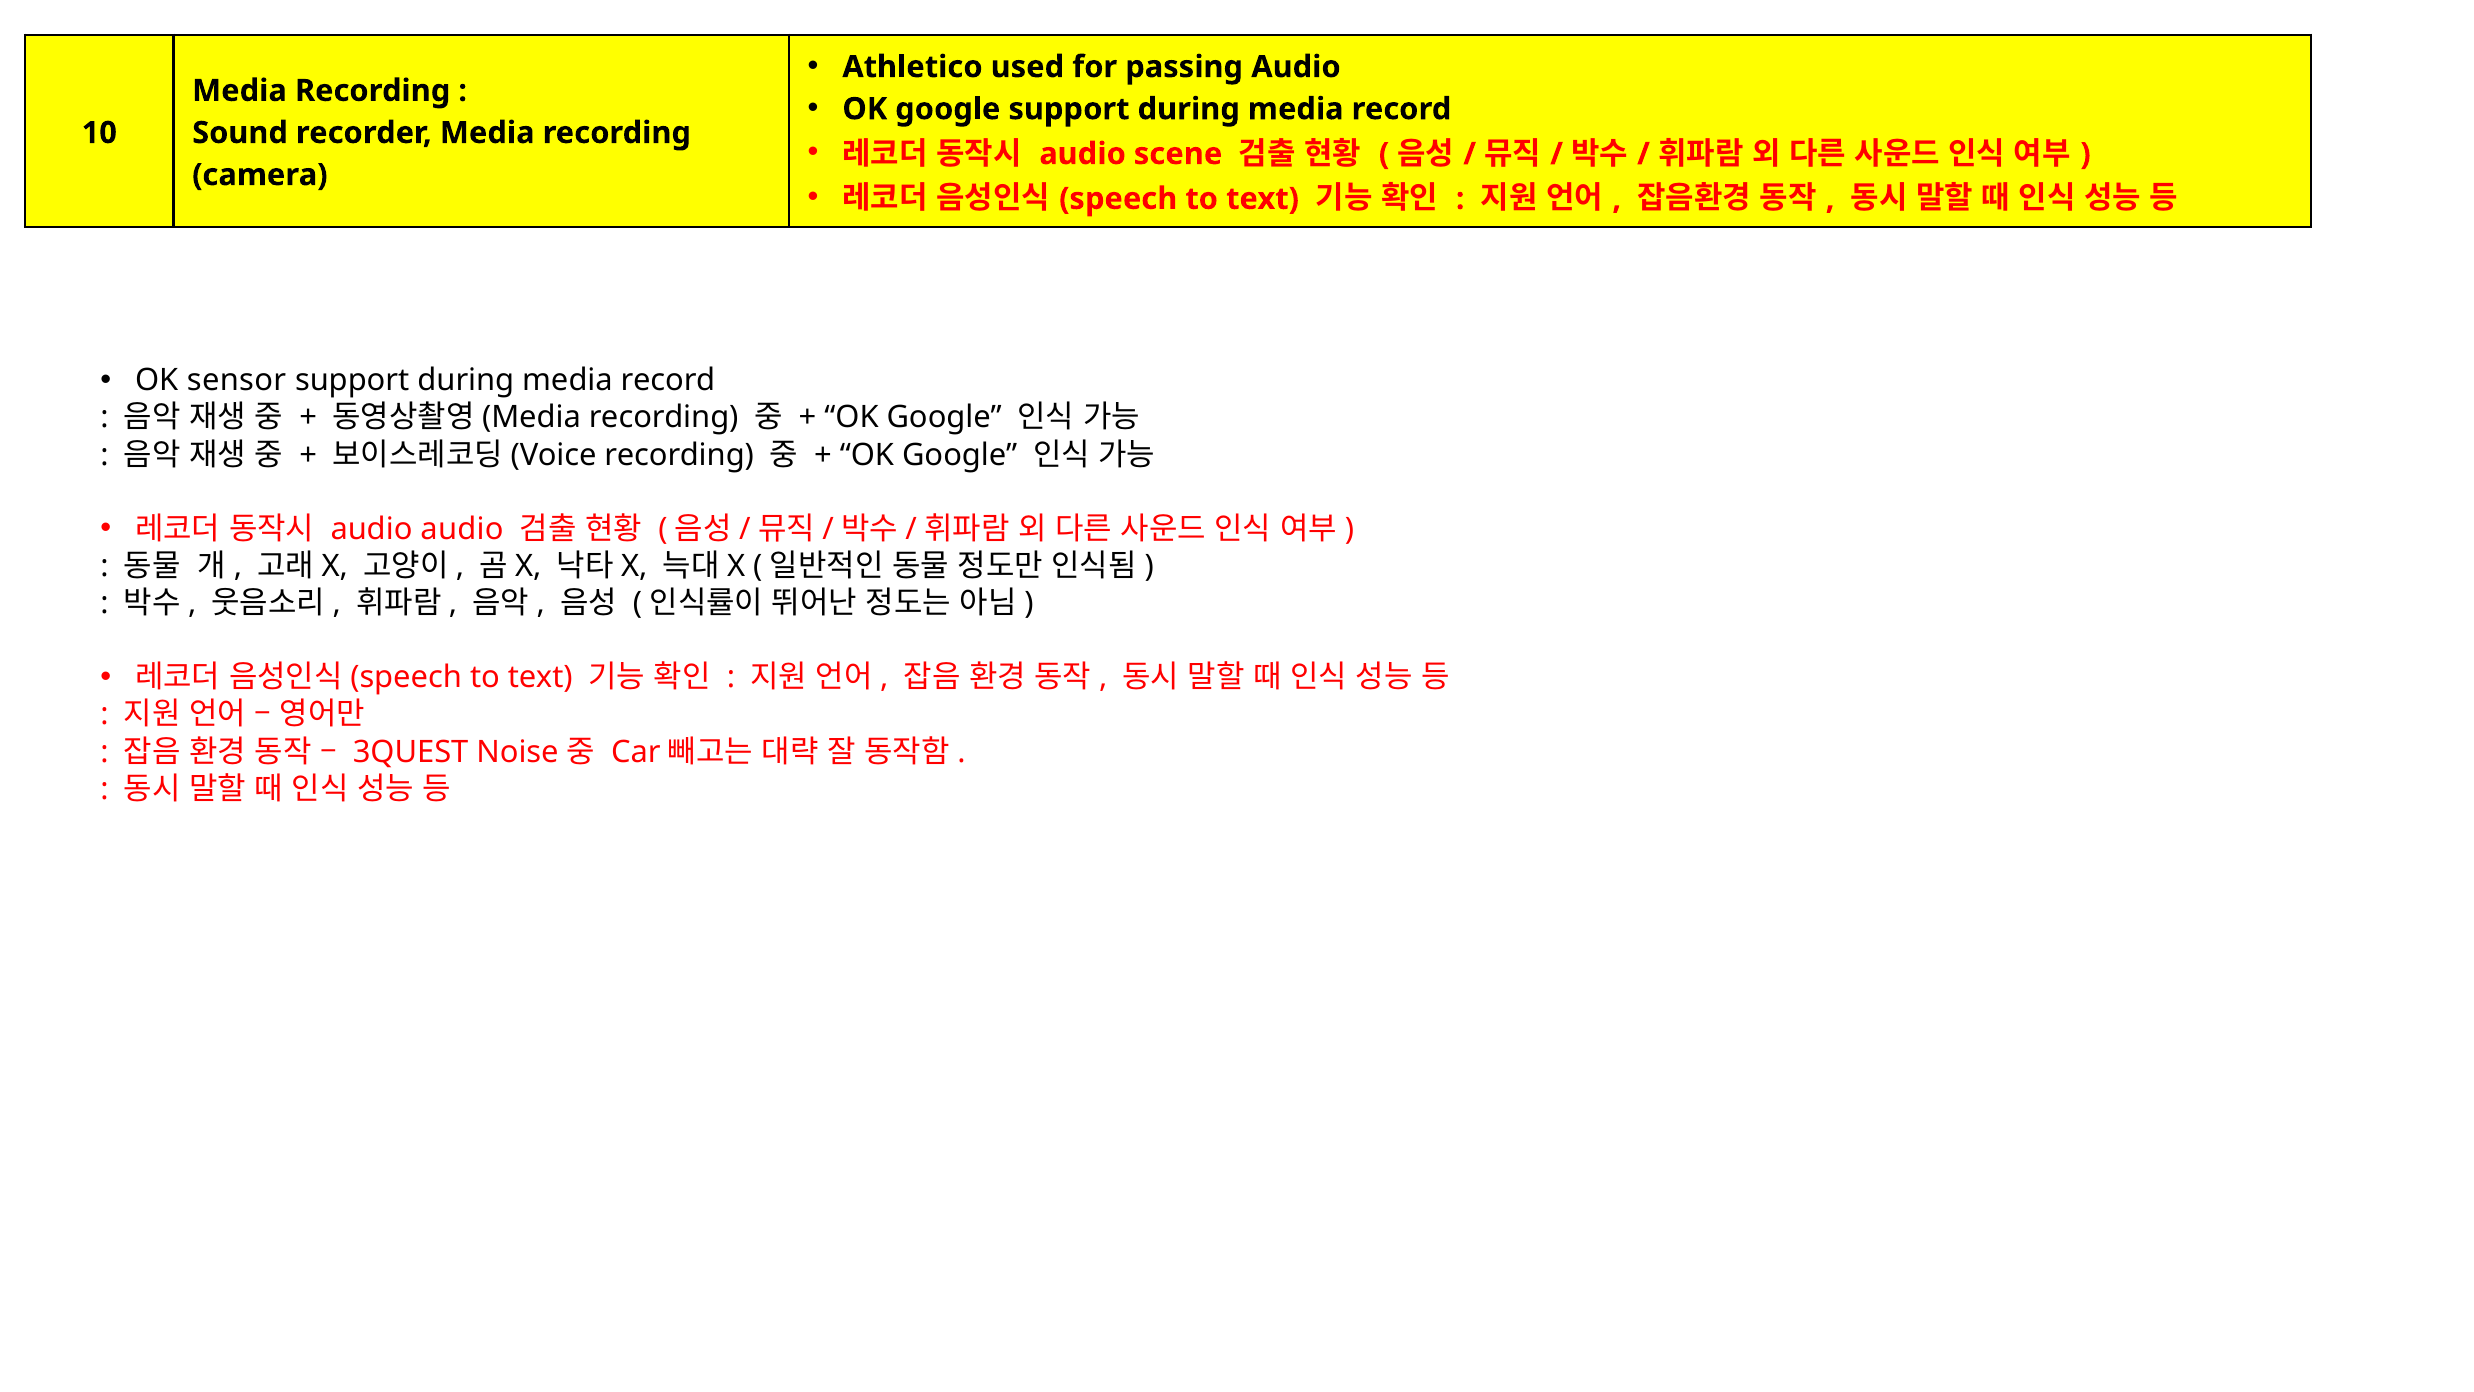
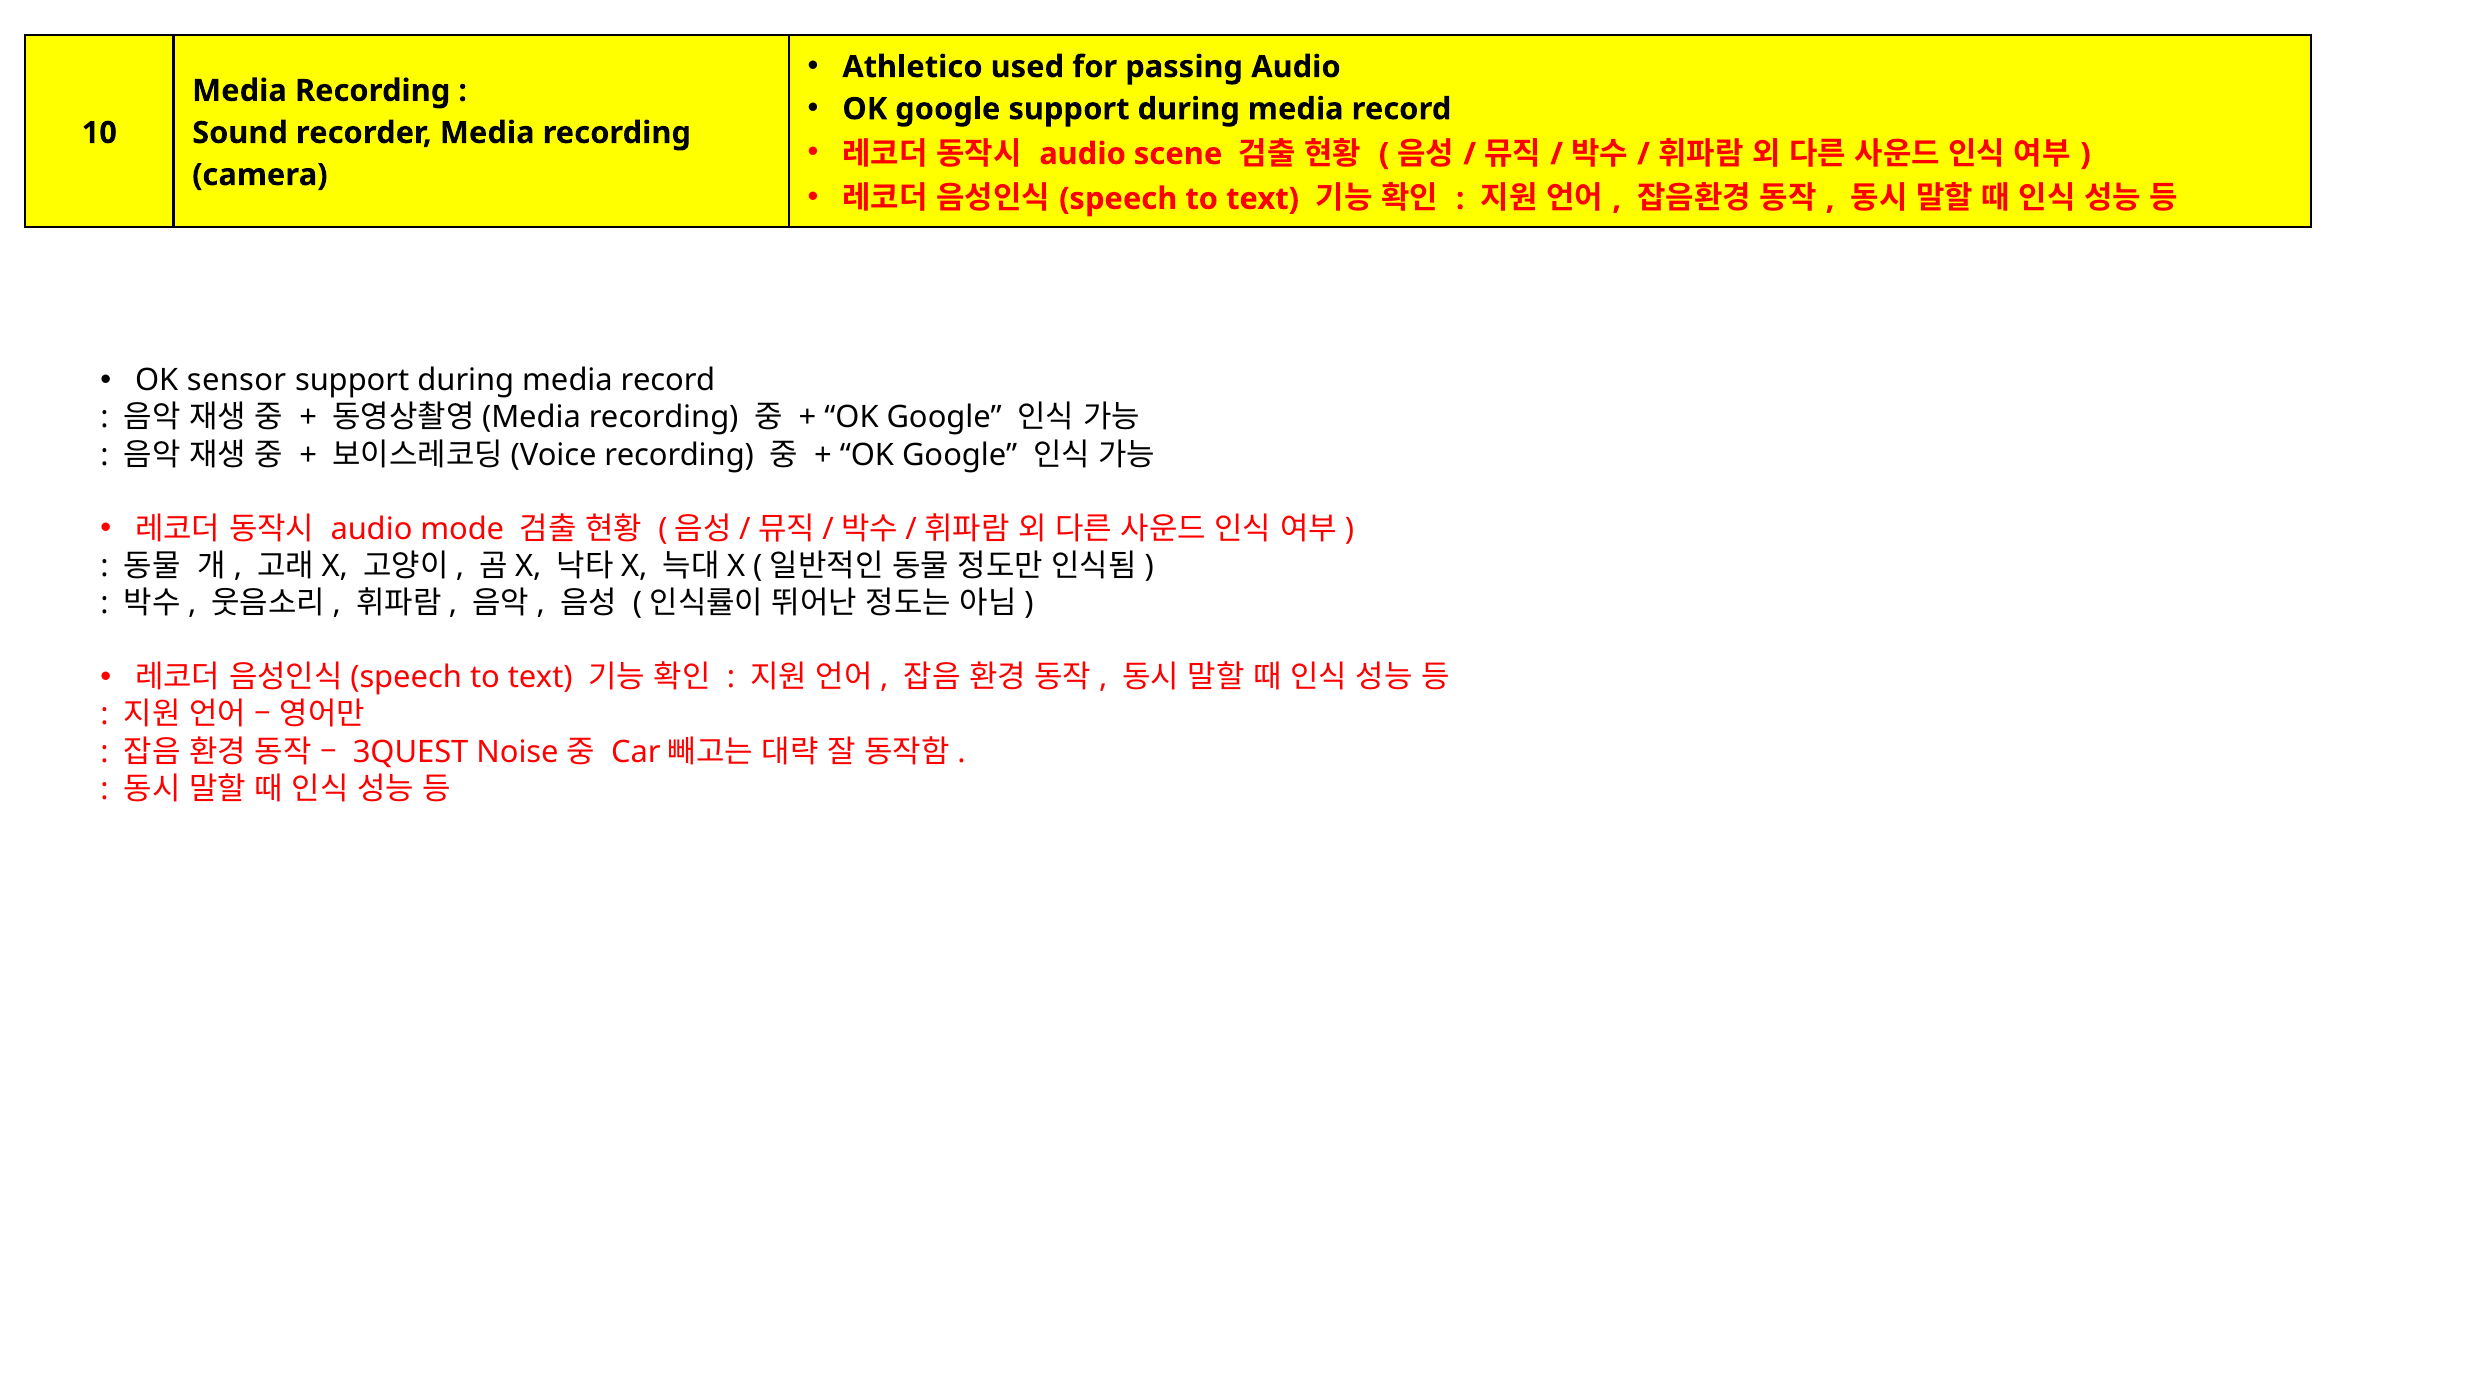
audio audio: audio -> mode
